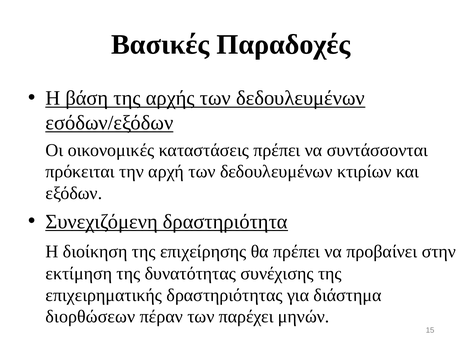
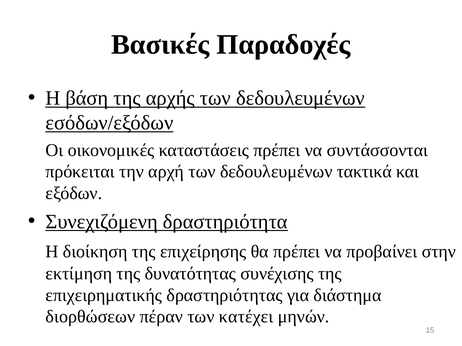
κτιρίων: κτιρίων -> τακτικά
παρέχει: παρέχει -> κατέχει
